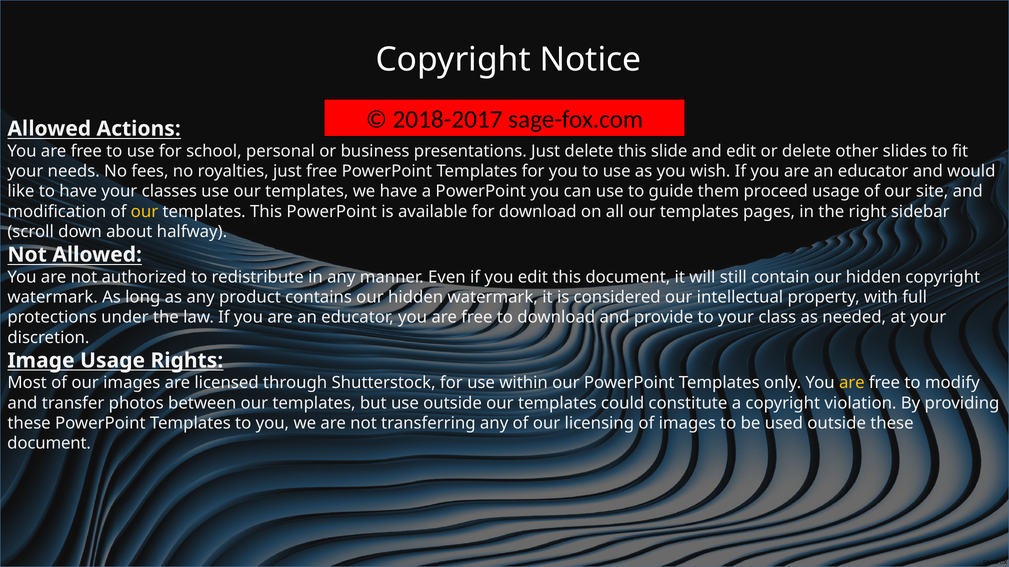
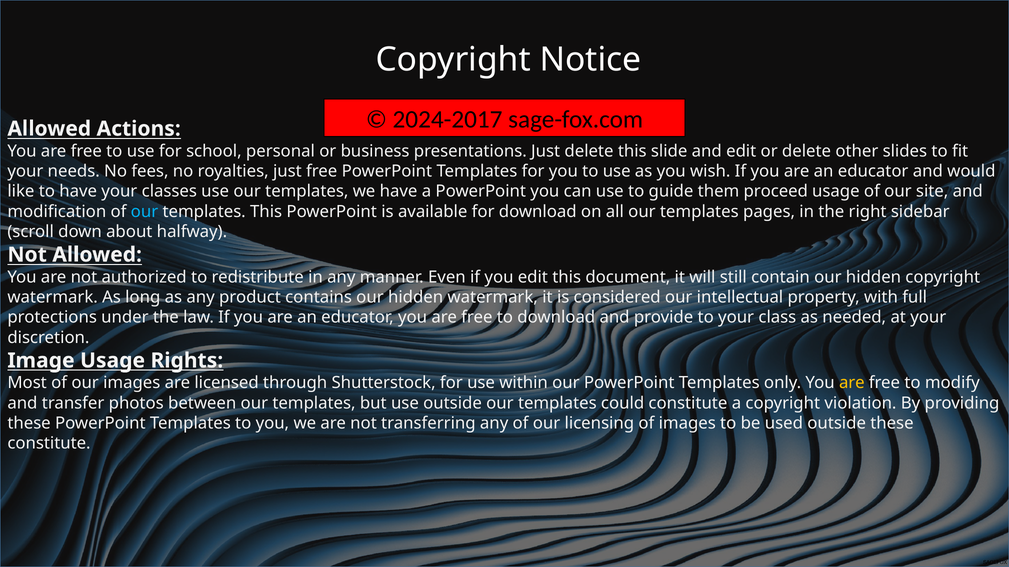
2018-2017: 2018-2017 -> 2024-2017
our at (144, 212) colour: yellow -> light blue
document at (49, 444): document -> constitute
